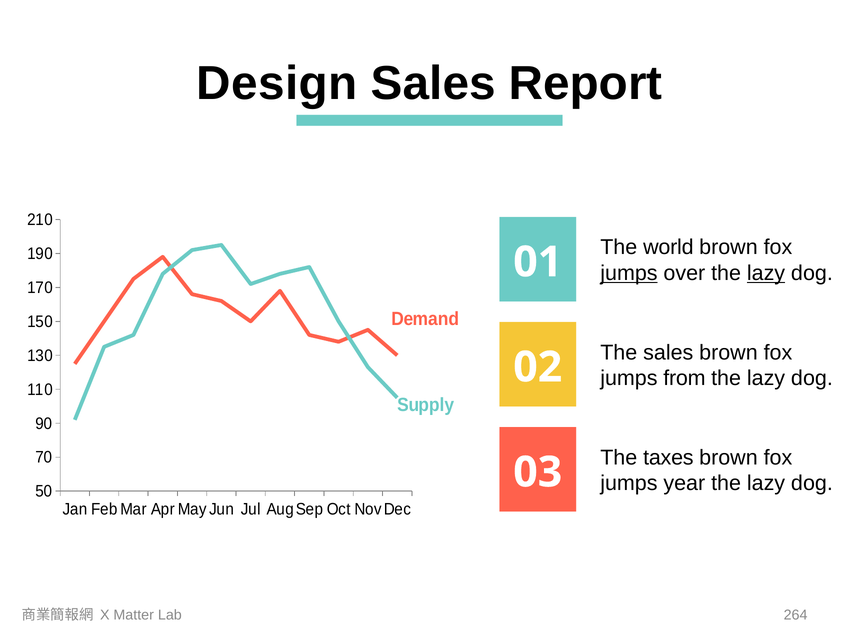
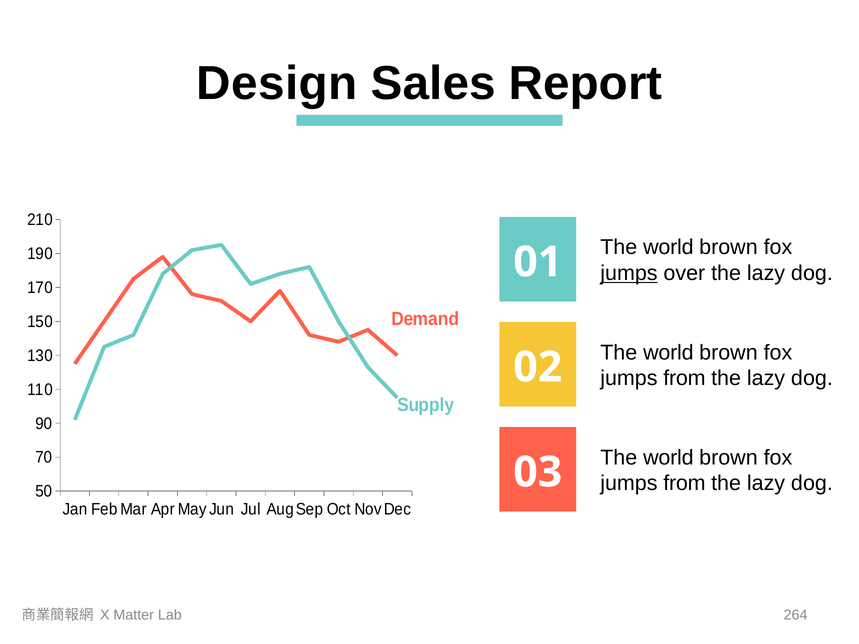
lazy at (766, 273) underline: present -> none
sales at (668, 353): sales -> world
taxes at (668, 458): taxes -> world
year at (684, 484): year -> from
